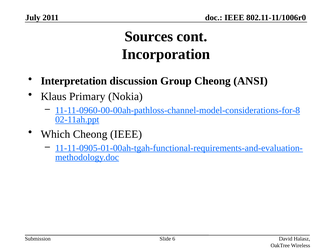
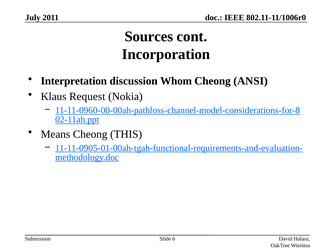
Group: Group -> Whom
Primary: Primary -> Request
Which: Which -> Means
Cheong IEEE: IEEE -> THIS
